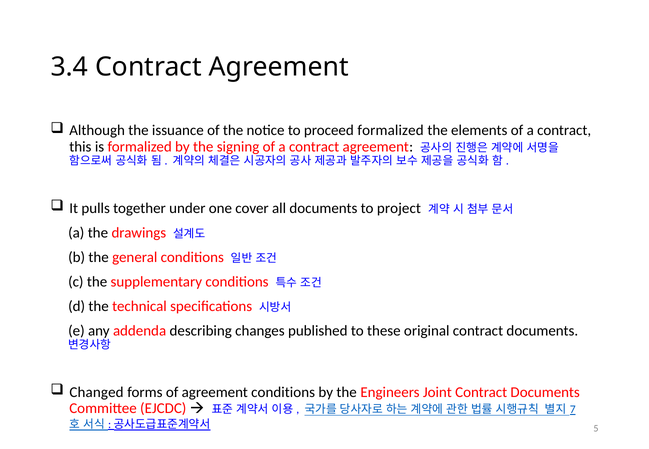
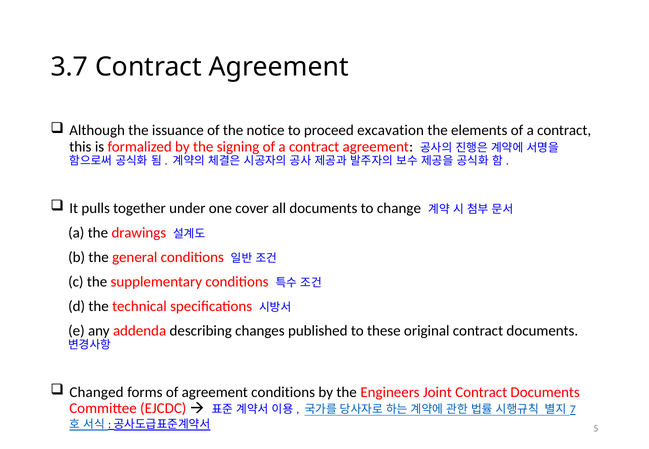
3.4: 3.4 -> 3.7
proceed formalized: formalized -> excavation
project: project -> change
